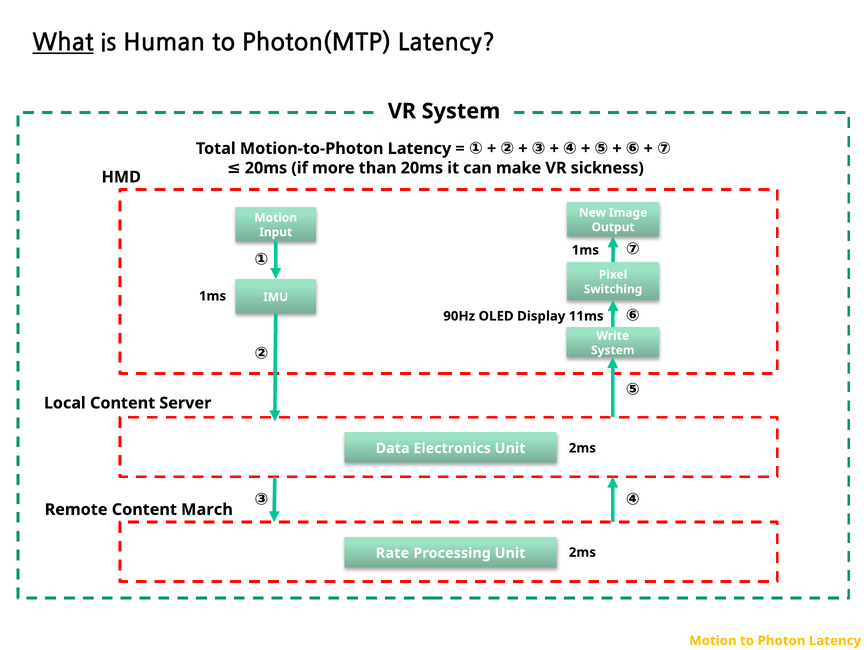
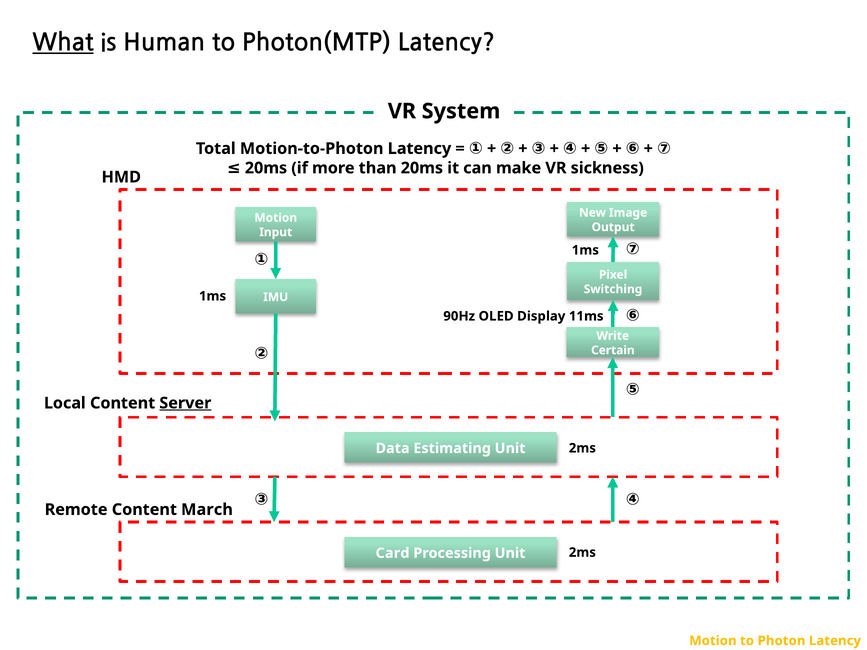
System at (613, 350): System -> Certain
Server underline: none -> present
Electronics: Electronics -> Estimating
Rate: Rate -> Card
